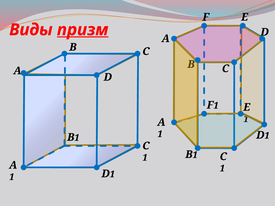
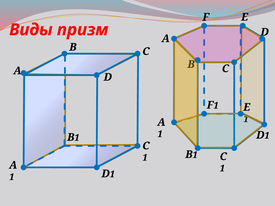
призм underline: present -> none
